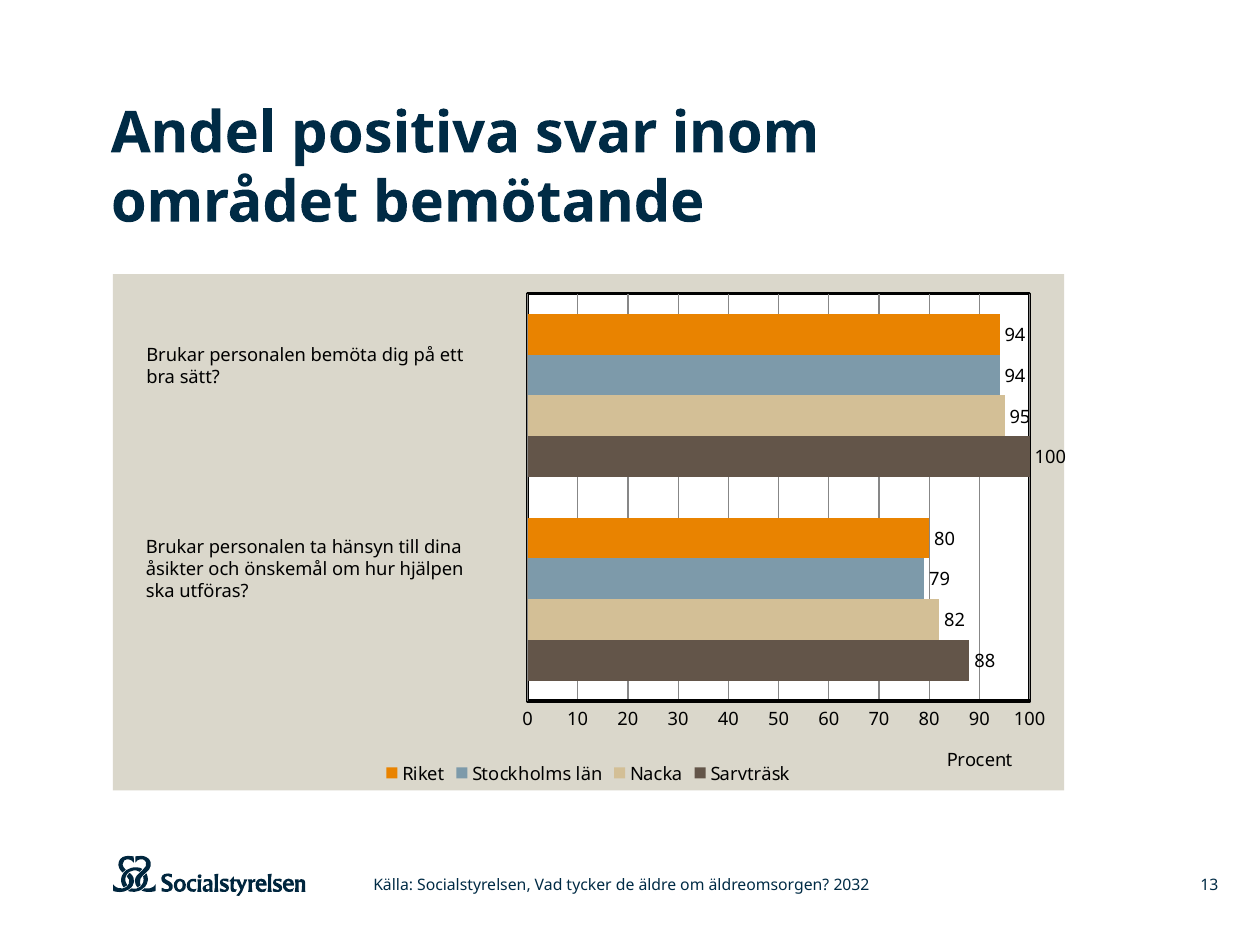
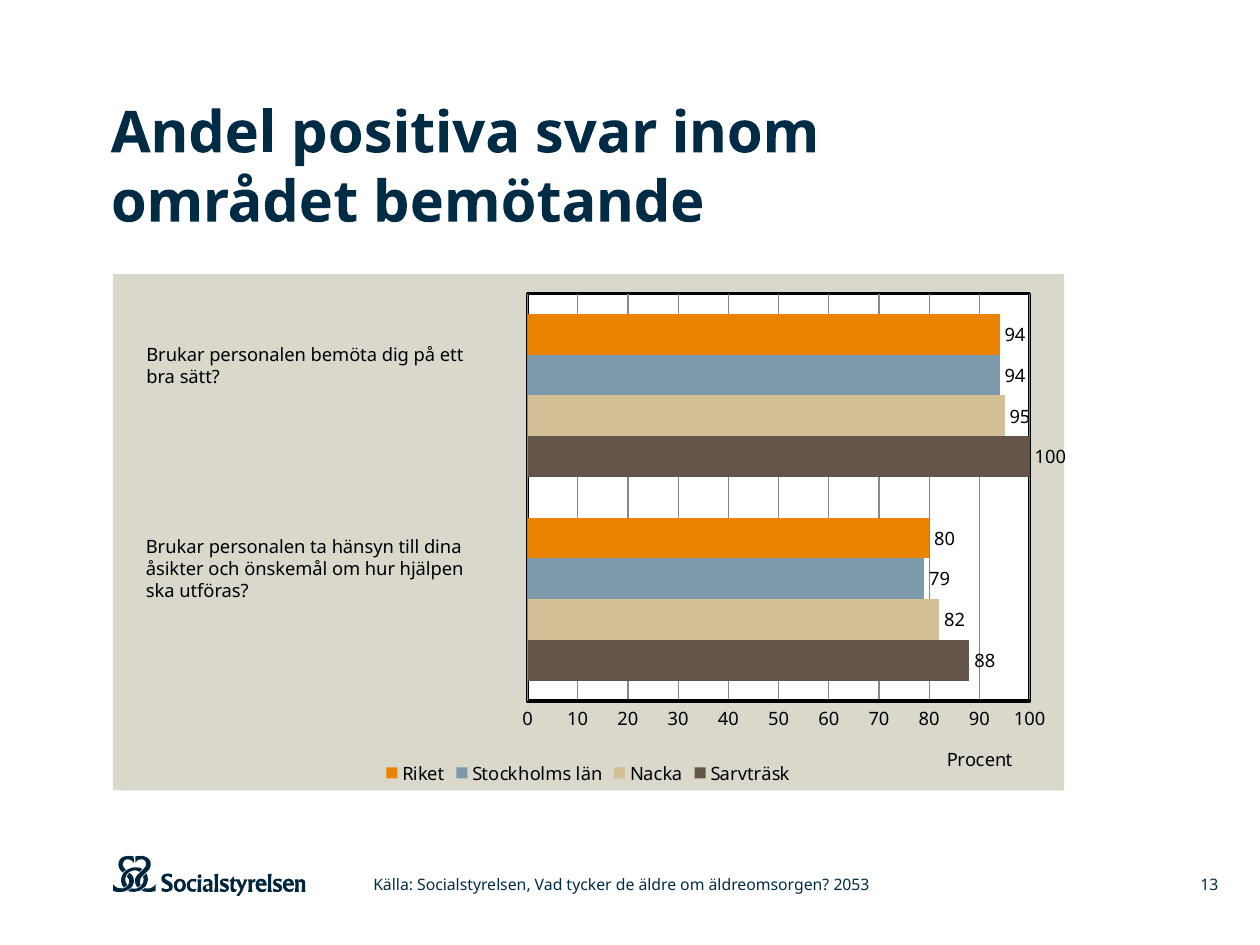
2032: 2032 -> 2053
